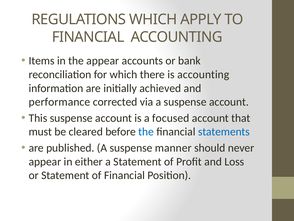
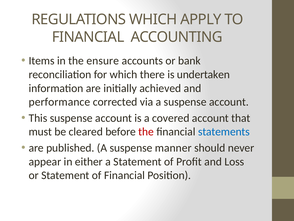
the appear: appear -> ensure
is accounting: accounting -> undertaken
focused: focused -> covered
the at (146, 132) colour: blue -> red
